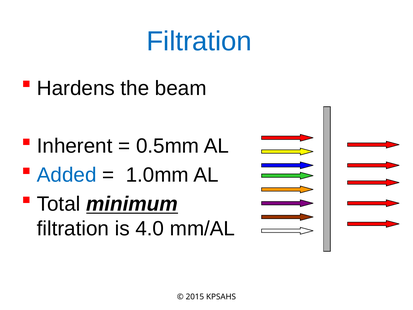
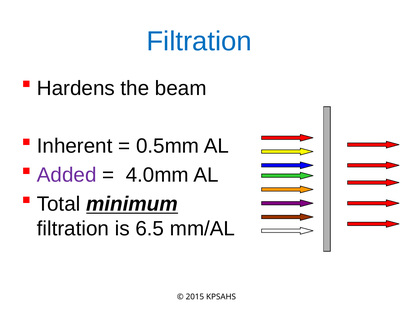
Added colour: blue -> purple
1.0mm: 1.0mm -> 4.0mm
4.0: 4.0 -> 6.5
